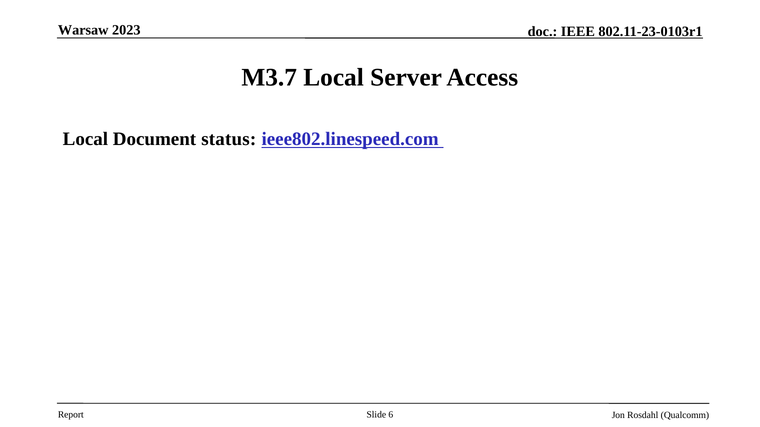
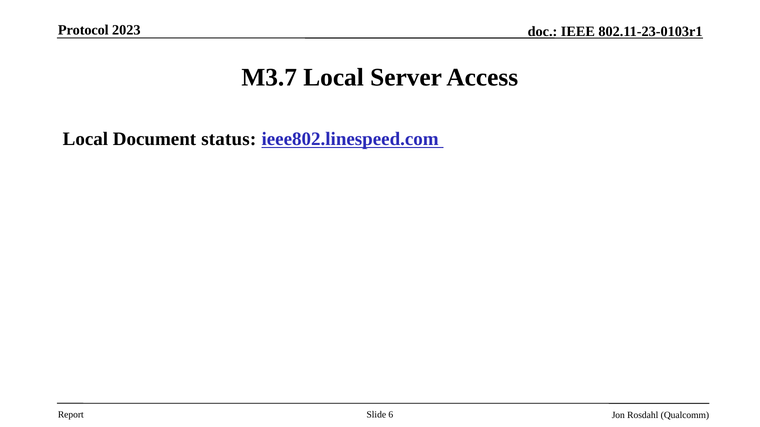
Warsaw: Warsaw -> Protocol
